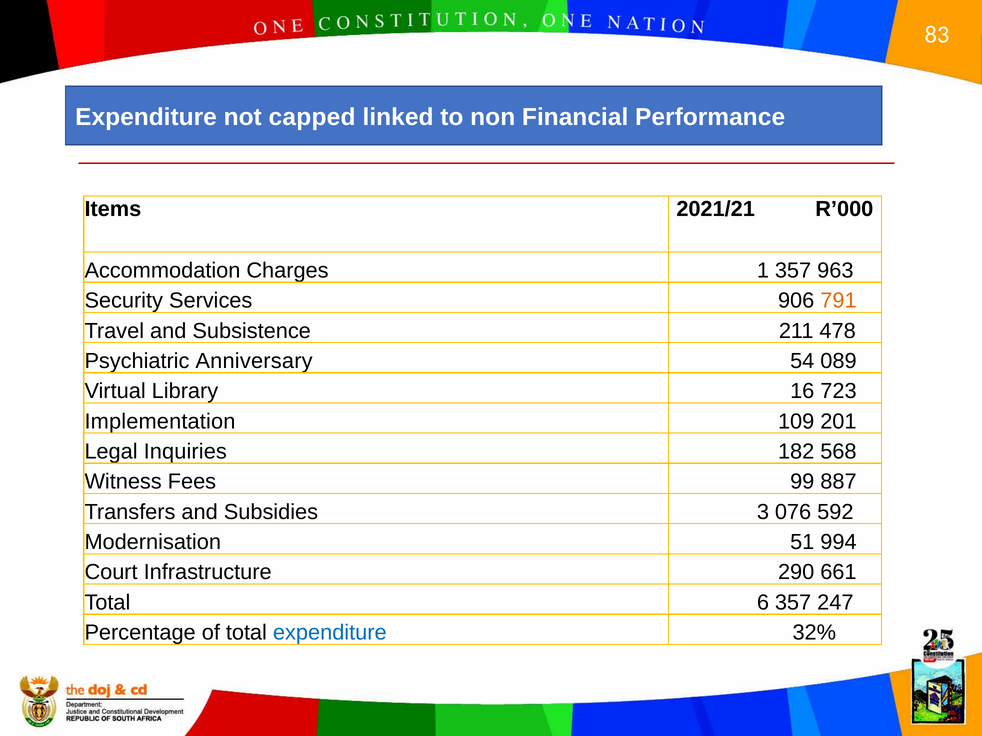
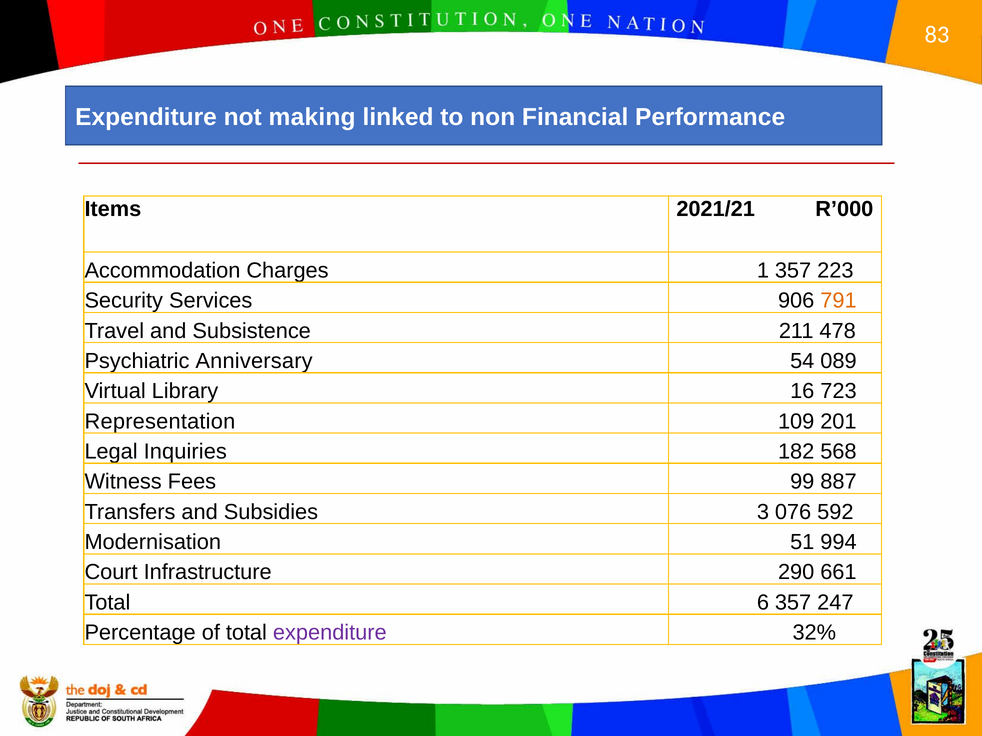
capped: capped -> making
963: 963 -> 223
Implementation: Implementation -> Representation
expenditure at (330, 633) colour: blue -> purple
